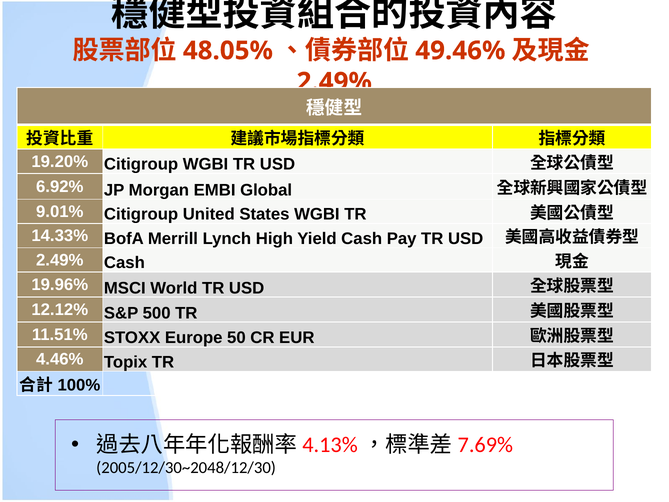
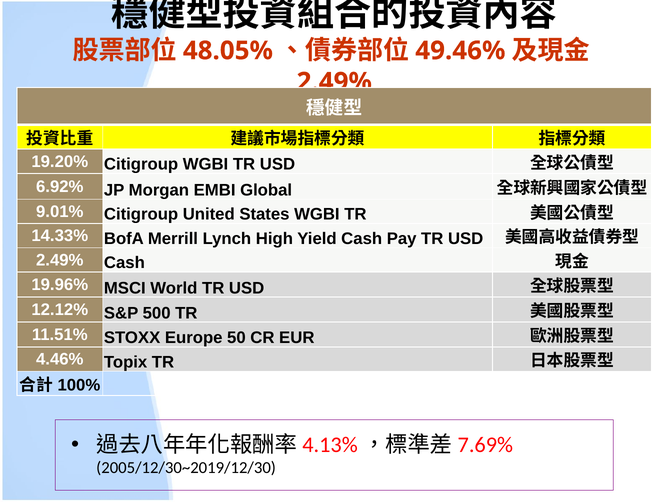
2005/12/30~2048/12/30: 2005/12/30~2048/12/30 -> 2005/12/30~2019/12/30
